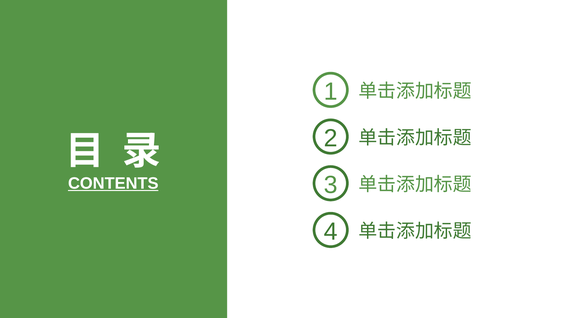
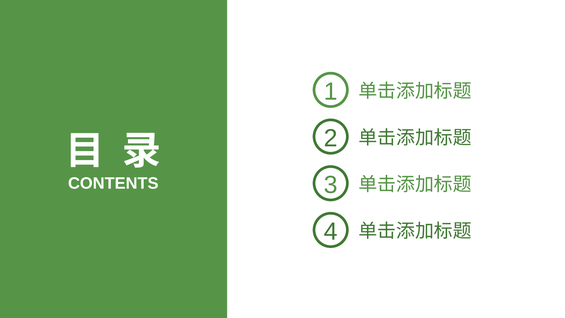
CONTENTS underline: present -> none
